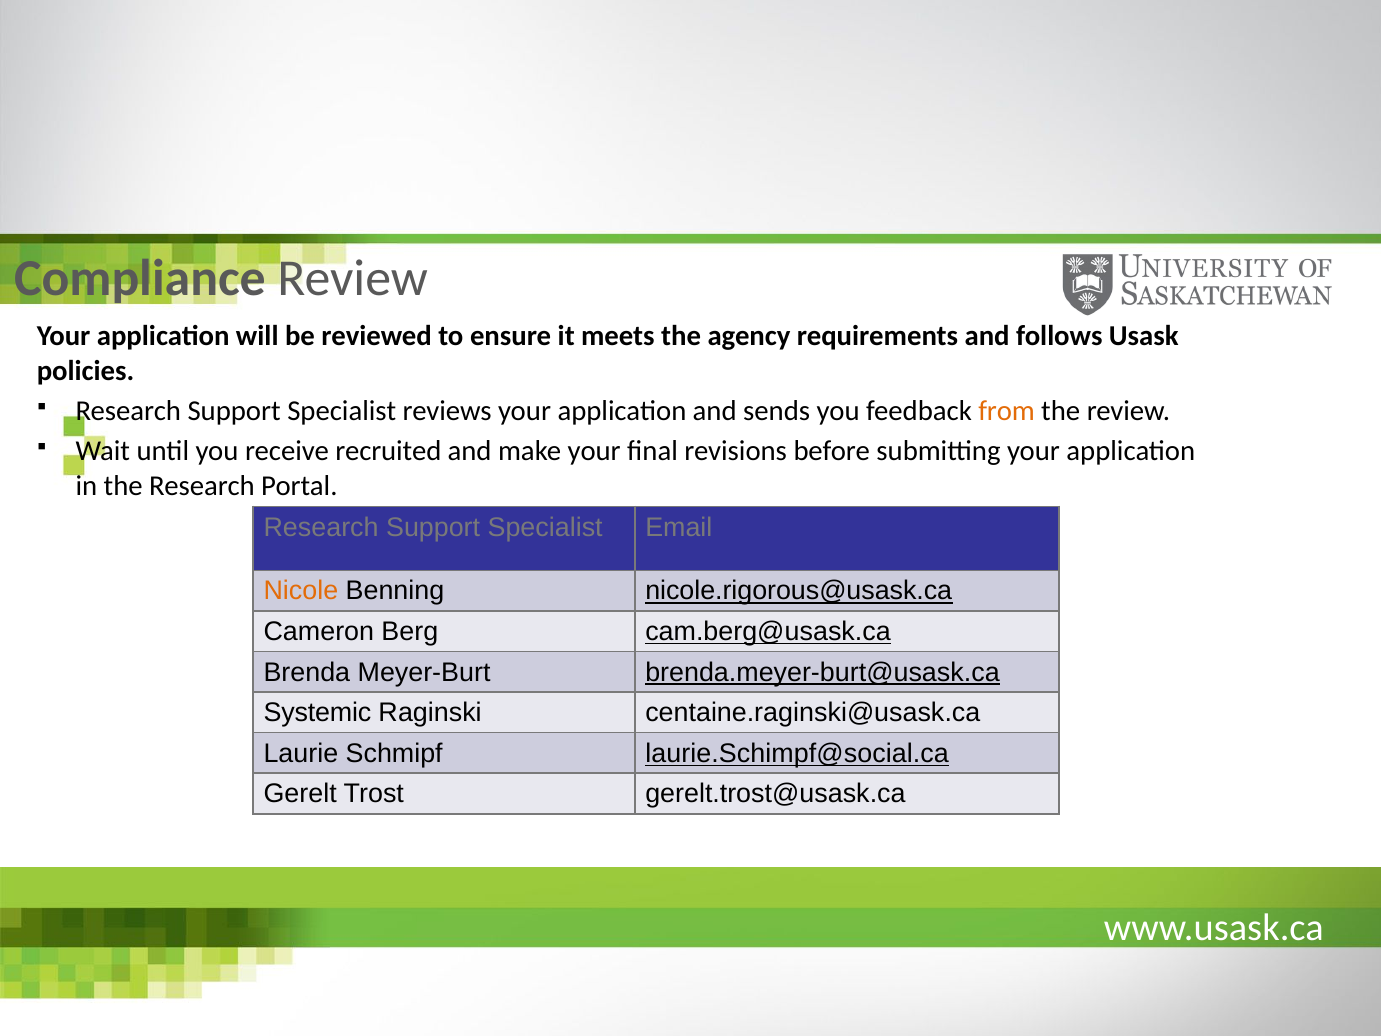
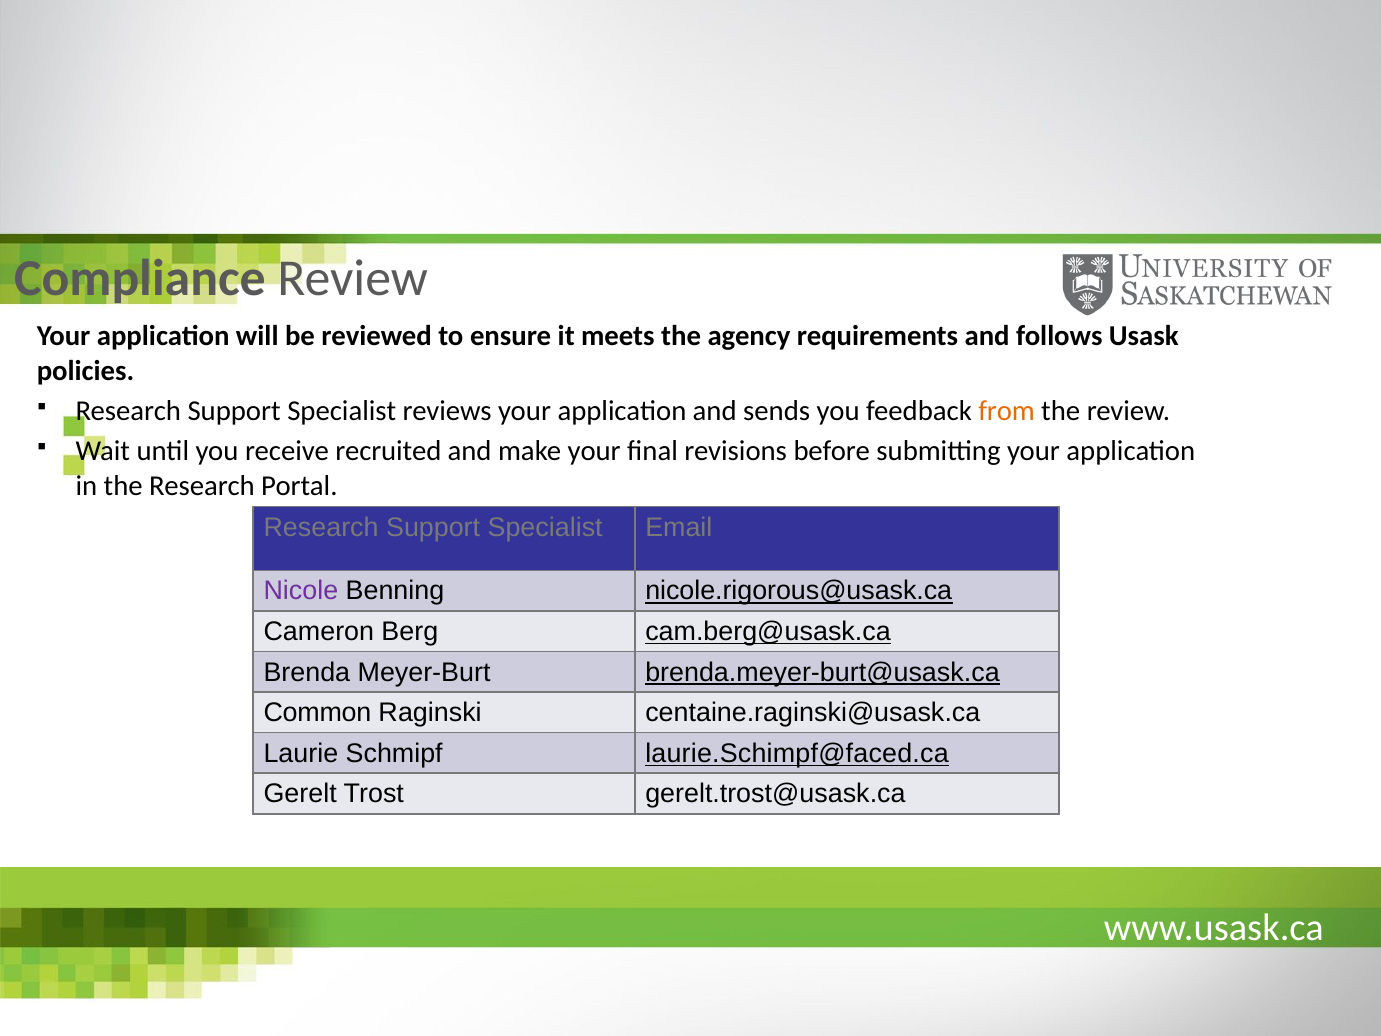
Nicole colour: orange -> purple
Systemic: Systemic -> Common
laurie.Schimpf@social.ca: laurie.Schimpf@social.ca -> laurie.Schimpf@faced.ca
